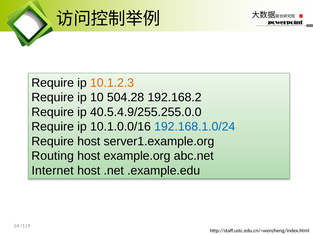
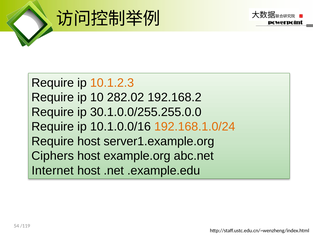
504.28: 504.28 -> 282.02
40.5.4.9/255.255.0.0: 40.5.4.9/255.255.0.0 -> 30.1.0.0/255.255.0.0
192.168.1.0/24 colour: blue -> orange
Routing: Routing -> Ciphers
